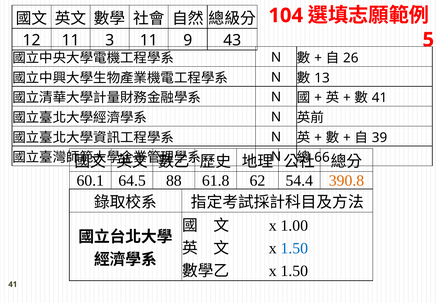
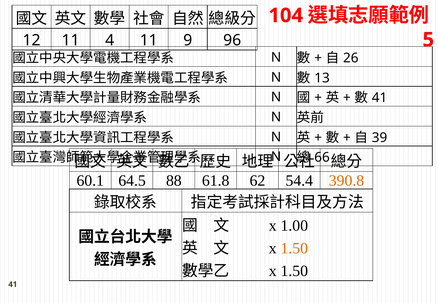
3: 3 -> 4
43: 43 -> 96
1.50 at (294, 248) colour: blue -> orange
